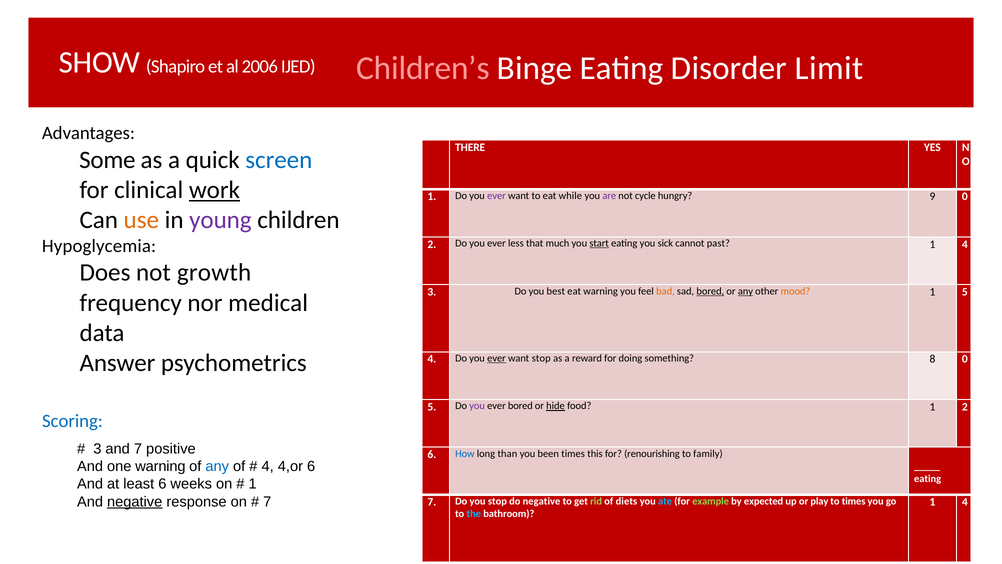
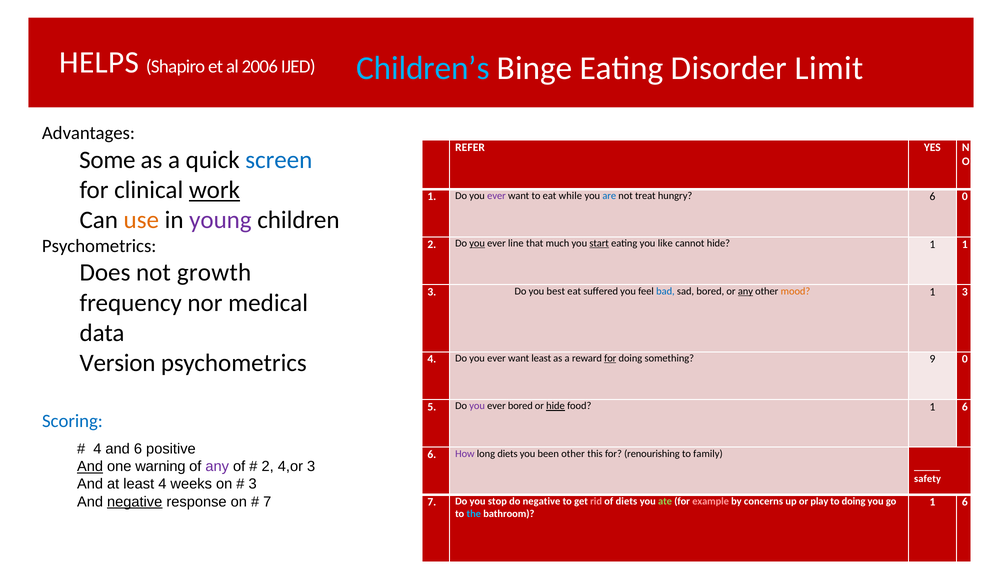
SHOW: SHOW -> HELPS
Children’s colour: pink -> light blue
THERE: THERE -> REFER
are colour: purple -> blue
cycle: cycle -> treat
hungry 9: 9 -> 6
Hypoglycemia at (99, 246): Hypoglycemia -> Psychometrics
you at (477, 243) underline: none -> present
less: less -> line
sick: sick -> like
cannot past: past -> hide
4 at (965, 244): 4 -> 1
eat warning: warning -> suffered
bad colour: orange -> blue
bored at (710, 291) underline: present -> none
5 at (965, 292): 5 -> 3
Answer: Answer -> Version
ever at (497, 358) underline: present -> none
want stop: stop -> least
for at (610, 358) underline: none -> present
8: 8 -> 9
food 1 2: 2 -> 6
3 at (97, 449): 3 -> 4
and 7: 7 -> 6
How colour: blue -> purple
long than: than -> diets
been times: times -> other
And at (90, 466) underline: none -> present
any at (217, 466) colour: blue -> purple
4 at (268, 466): 4 -> 2
4,or 6: 6 -> 3
eating at (928, 479): eating -> safety
least 6: 6 -> 4
1 at (253, 484): 1 -> 3
rid colour: light green -> pink
ate colour: light blue -> light green
example colour: light green -> pink
expected: expected -> concerns
to times: times -> doing
4 at (965, 502): 4 -> 6
